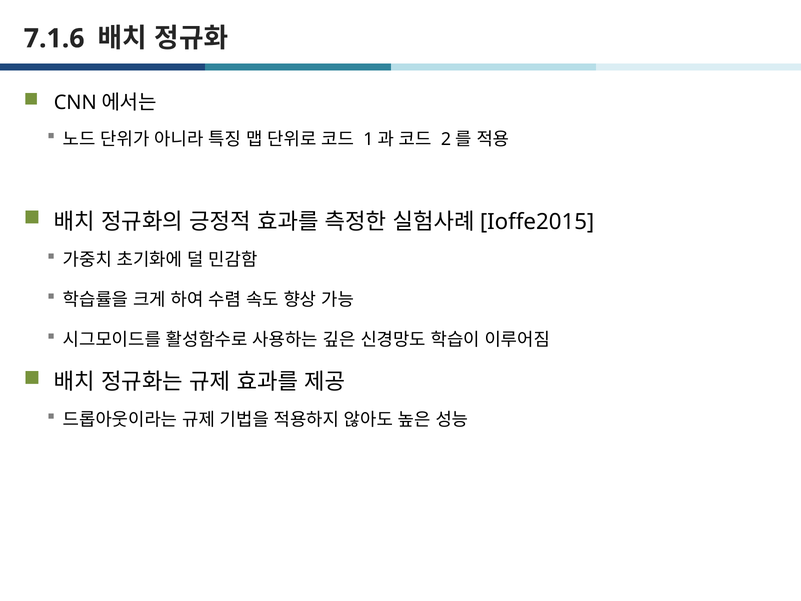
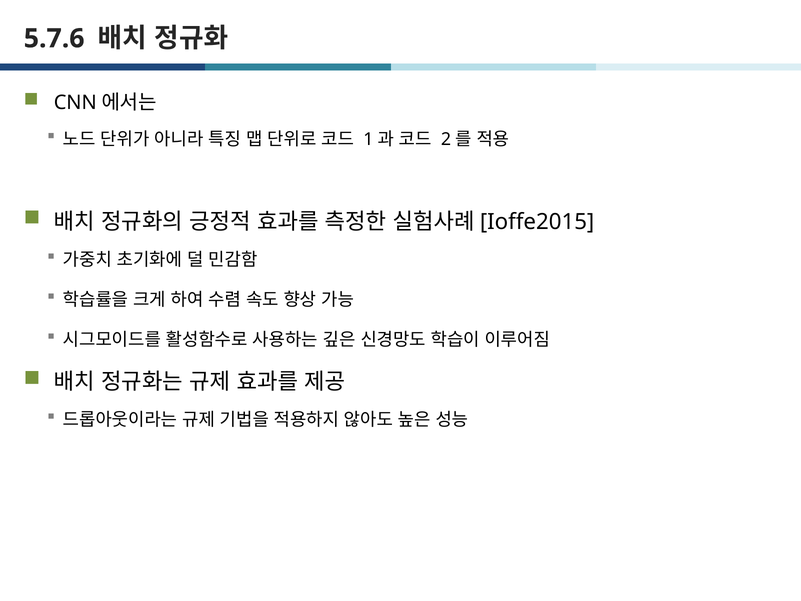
7.1.6: 7.1.6 -> 5.7.6
